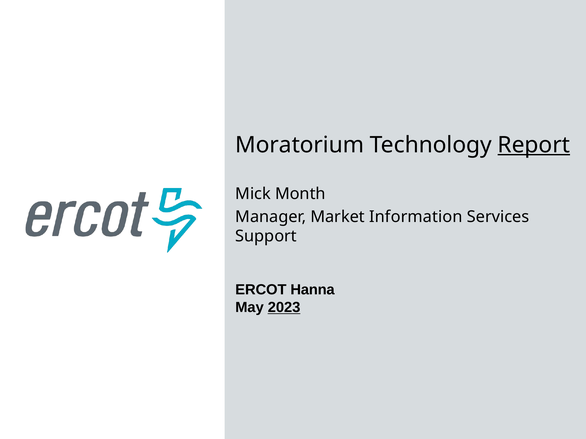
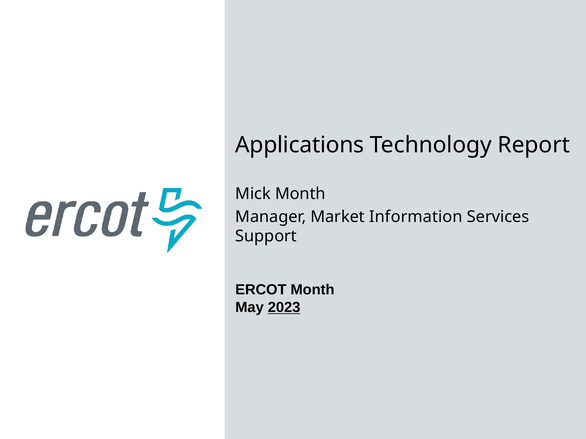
Moratorium: Moratorium -> Applications
Report underline: present -> none
ERCOT Hanna: Hanna -> Month
